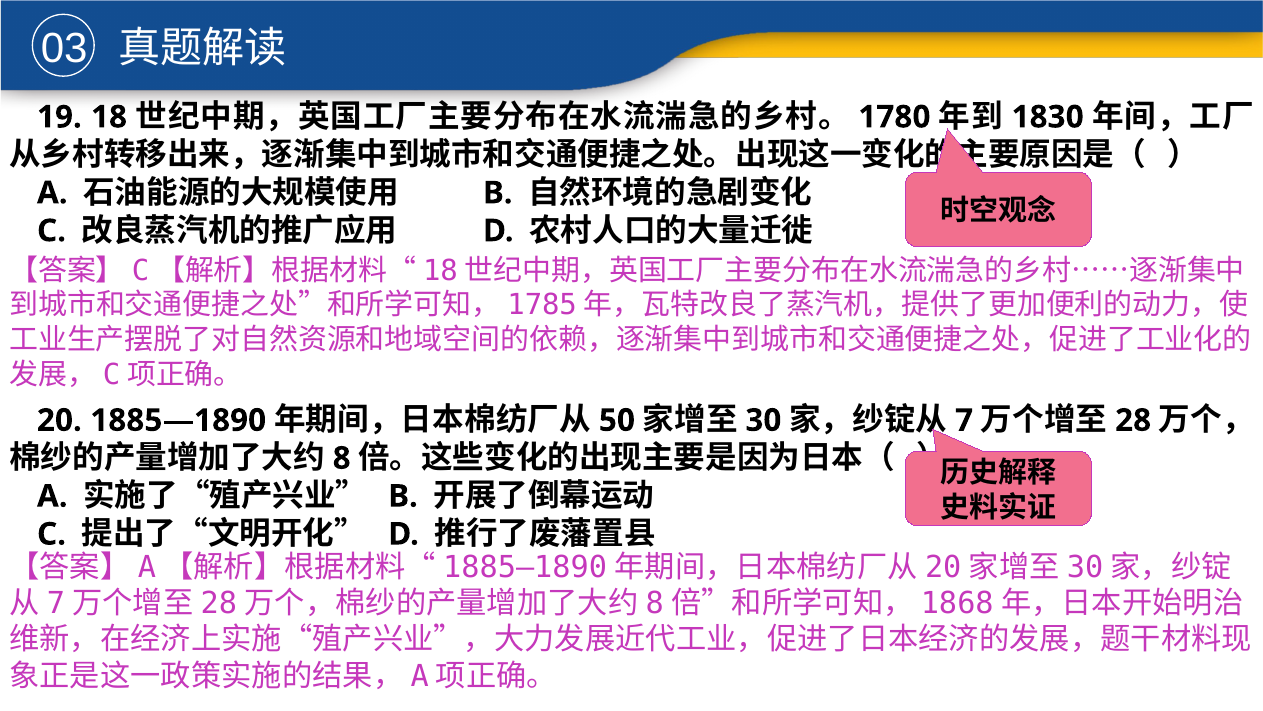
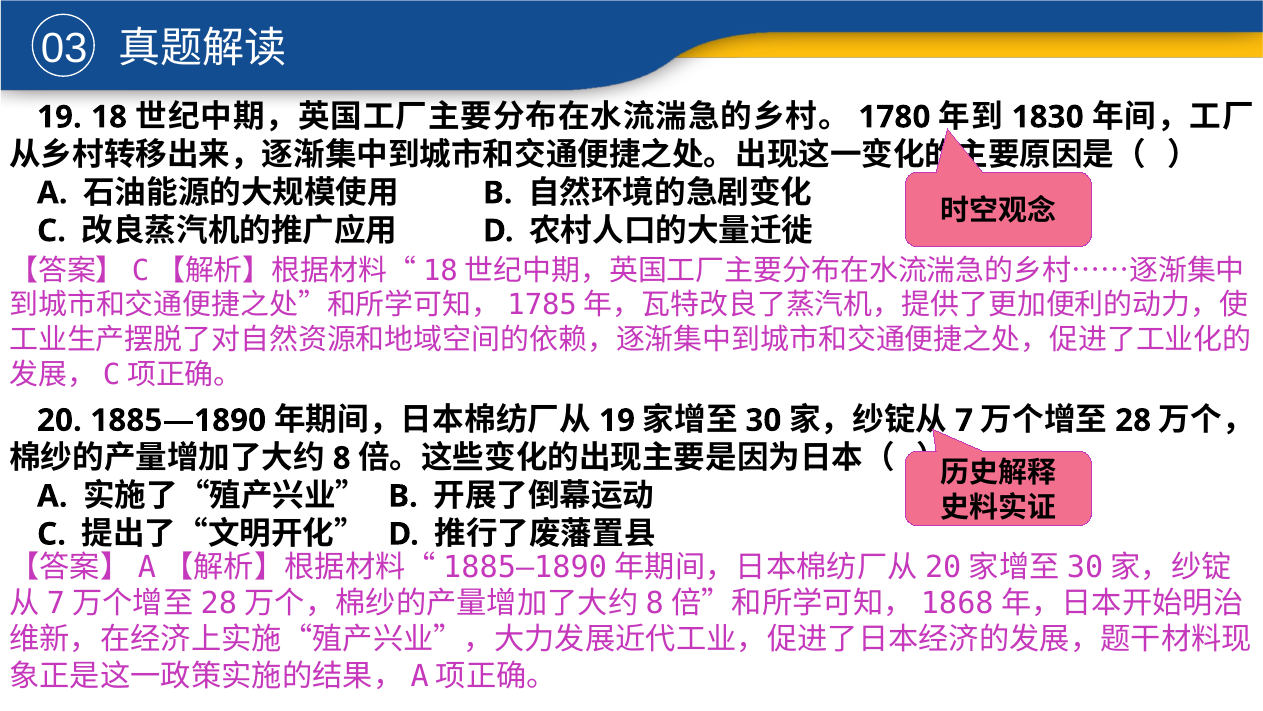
50 at (617, 420): 50 -> 19
